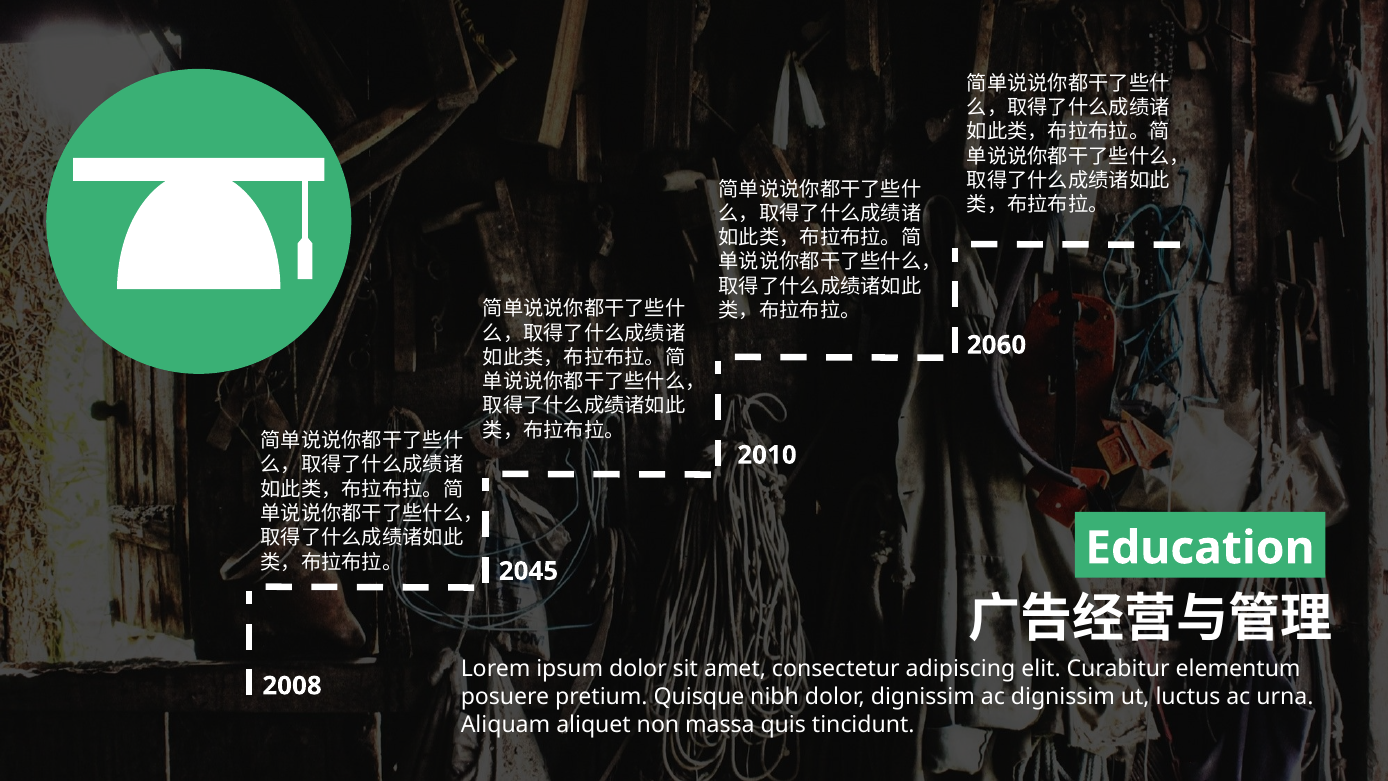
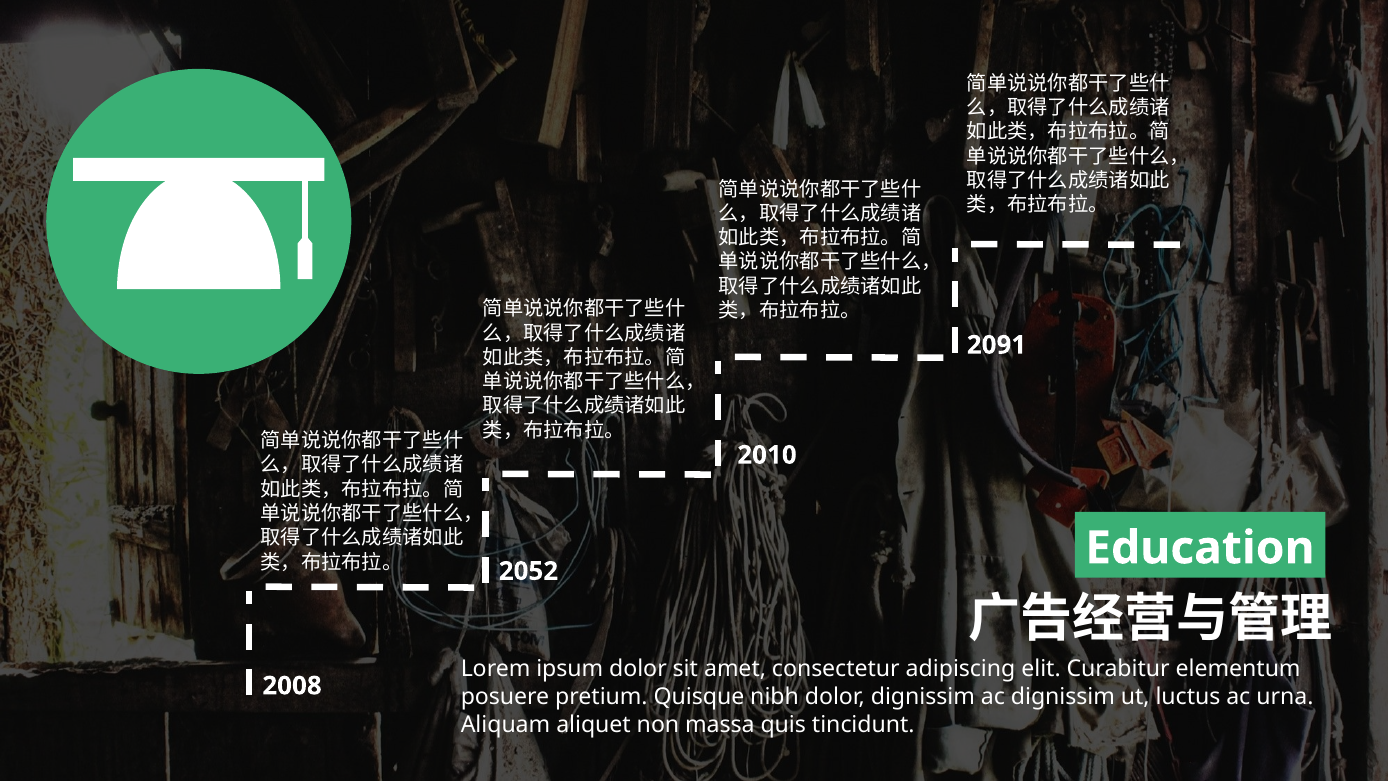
2060: 2060 -> 2091
2045: 2045 -> 2052
